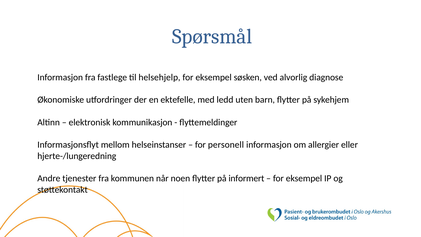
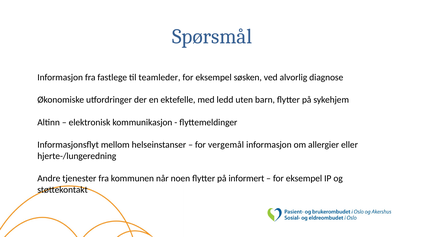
helsehjelp: helsehjelp -> teamleder
personell: personell -> vergemål
